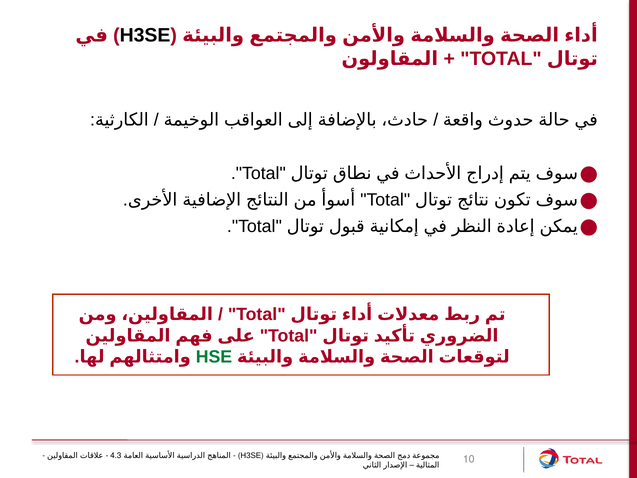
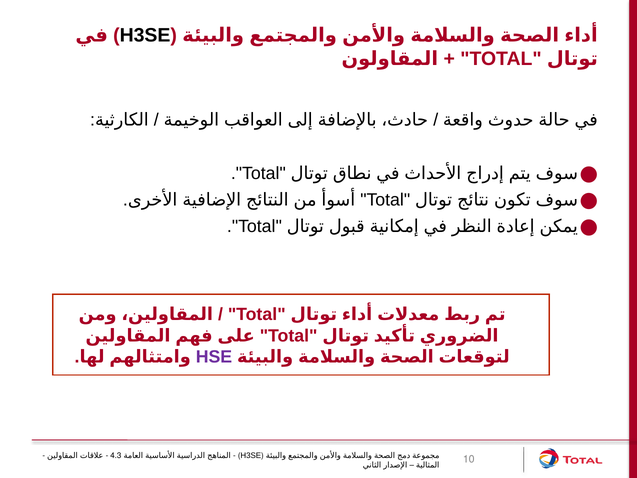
HSE colour: green -> purple
